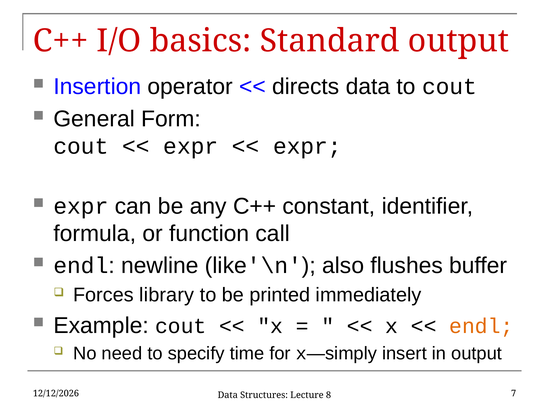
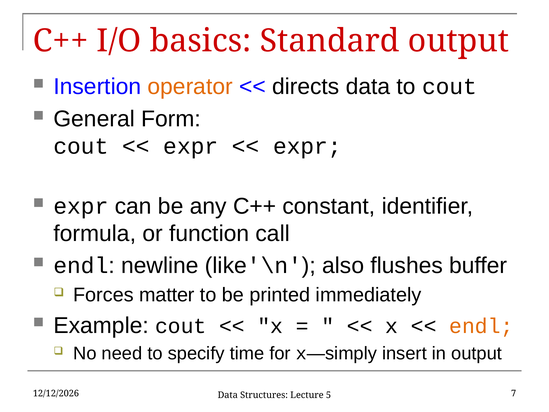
operator colour: black -> orange
library: library -> matter
8: 8 -> 5
